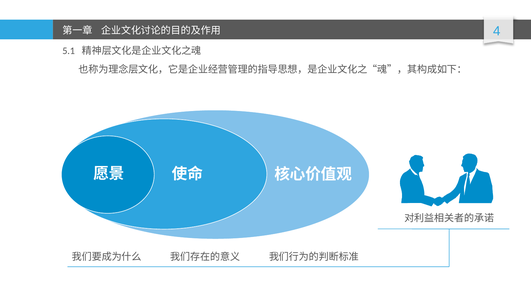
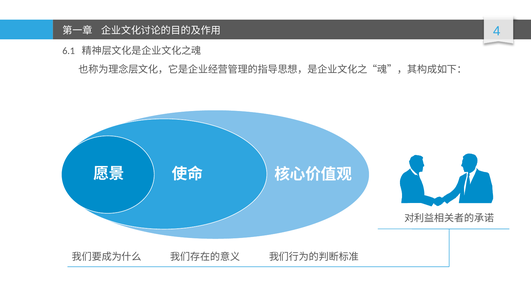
5.1: 5.1 -> 6.1
